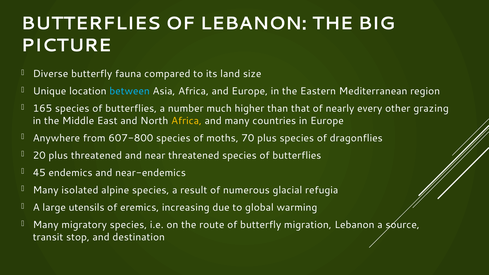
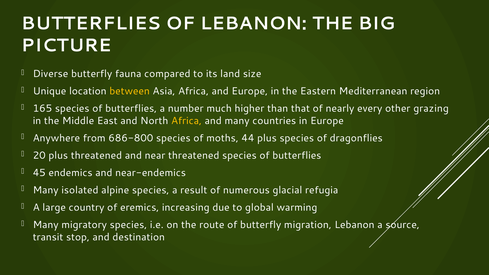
between colour: light blue -> yellow
607-800: 607-800 -> 686-800
70: 70 -> 44
utensils: utensils -> country
